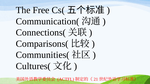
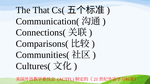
Free: Free -> That
